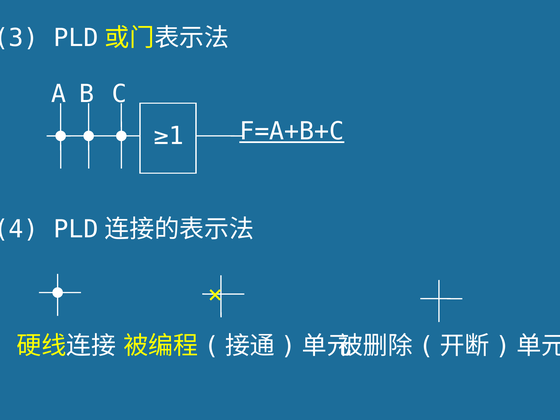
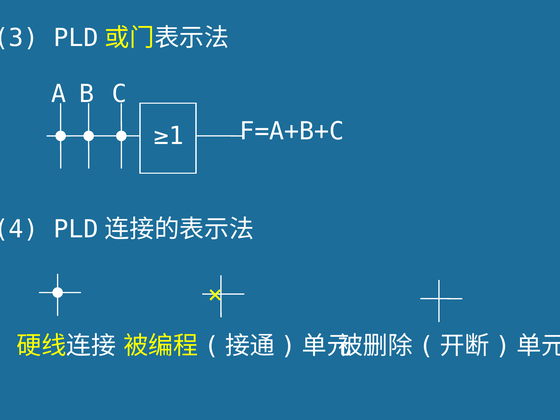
F=A+B+C underline: present -> none
